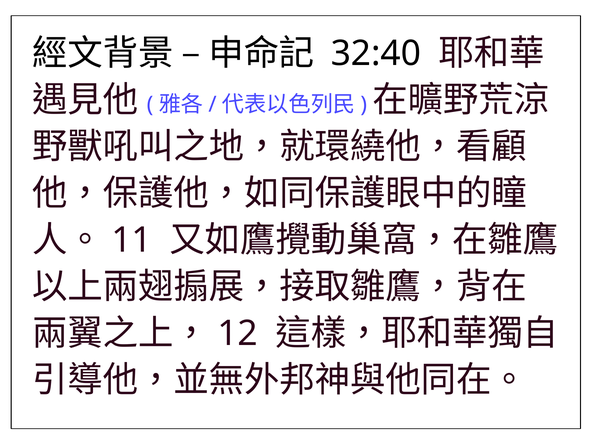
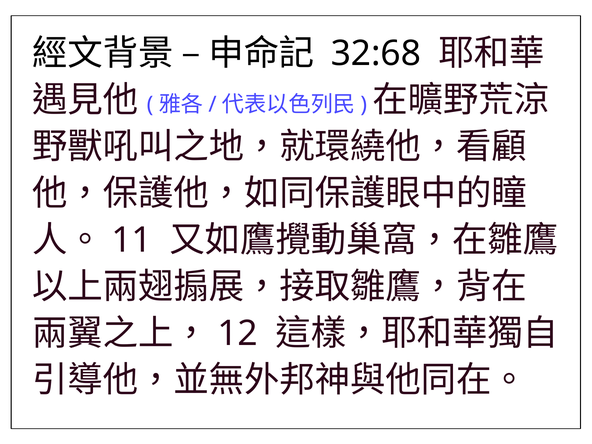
32:40: 32:40 -> 32:68
